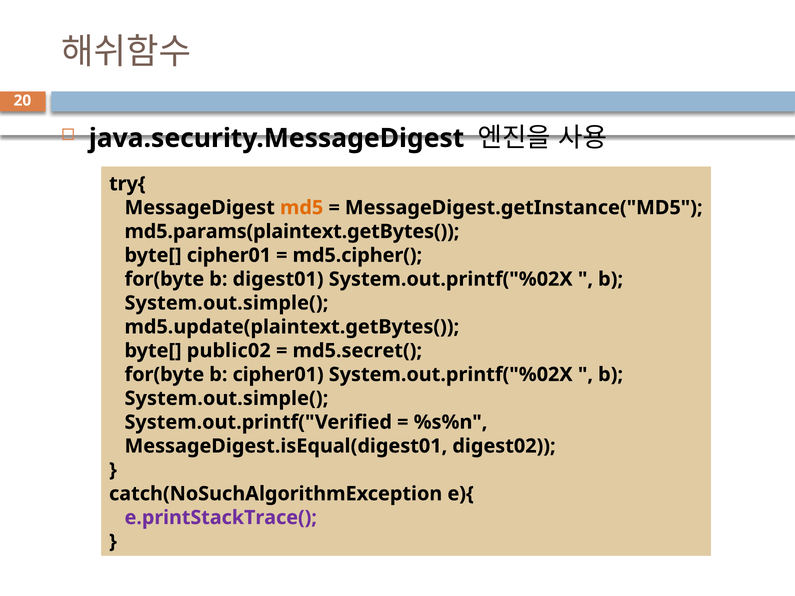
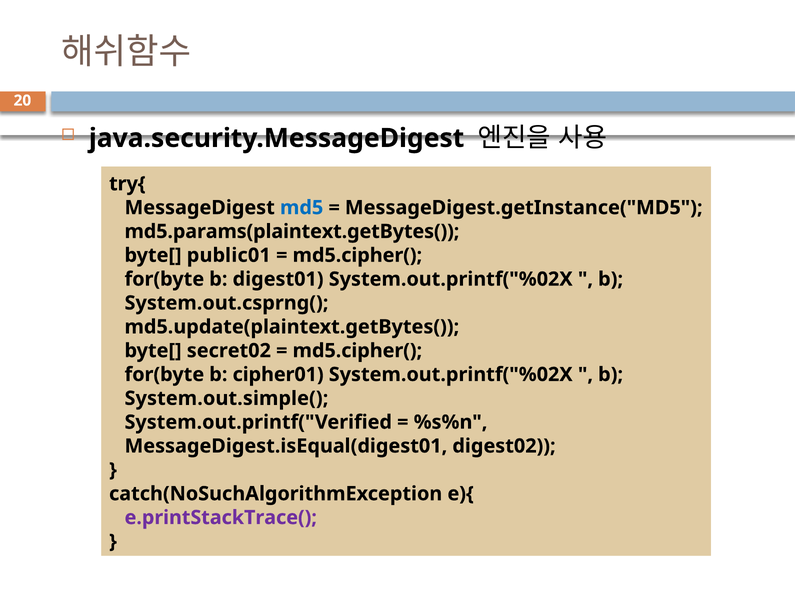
md5 colour: orange -> blue
byte[ cipher01: cipher01 -> public01
System.out.simple( at (226, 303): System.out.simple( -> System.out.csprng(
public02: public02 -> secret02
md5.secret( at (357, 351): md5.secret( -> md5.cipher(
